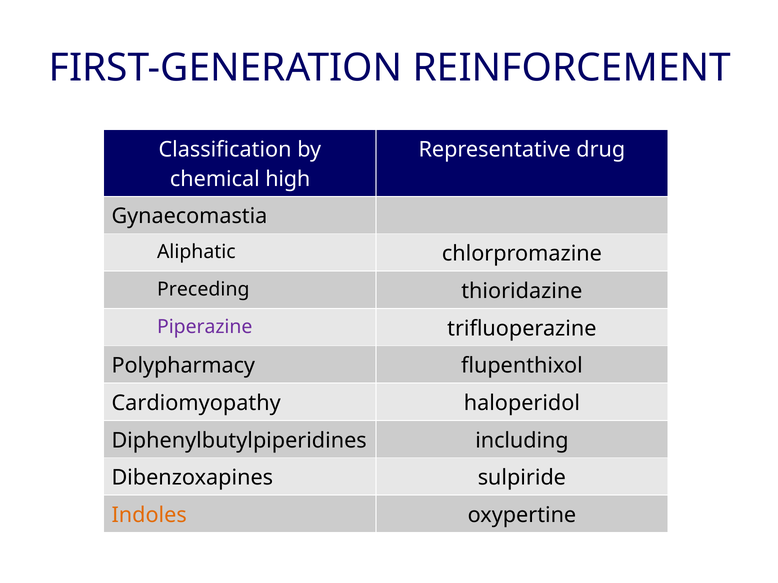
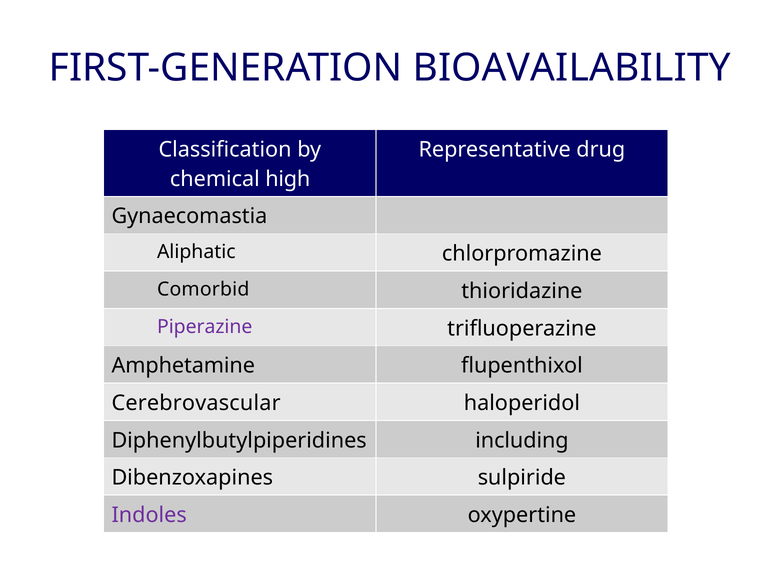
REINFORCEMENT: REINFORCEMENT -> BIOAVAILABILITY
Preceding: Preceding -> Comorbid
Polypharmacy: Polypharmacy -> Amphetamine
Cardiomyopathy: Cardiomyopathy -> Cerebrovascular
Indoles colour: orange -> purple
